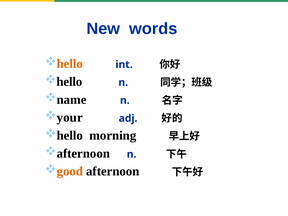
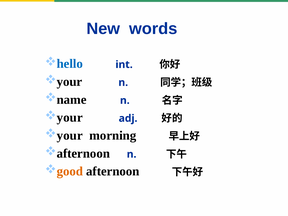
hello at (70, 64) colour: orange -> blue
hello at (69, 82): hello -> your
hello at (70, 135): hello -> your
